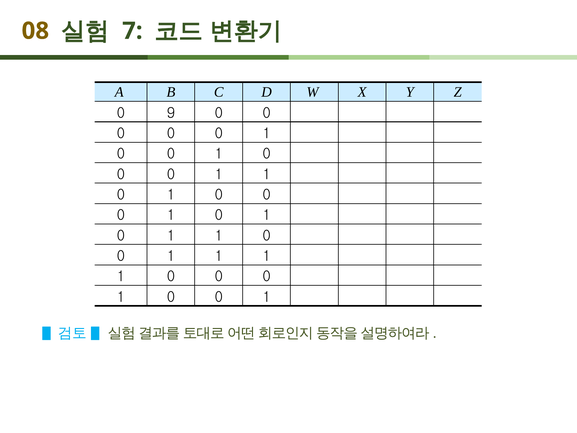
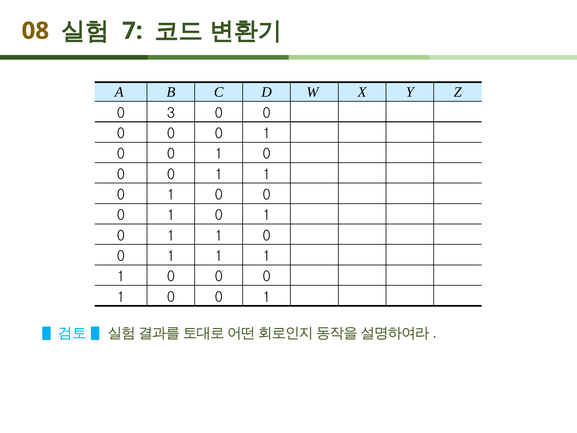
9: 9 -> 3
